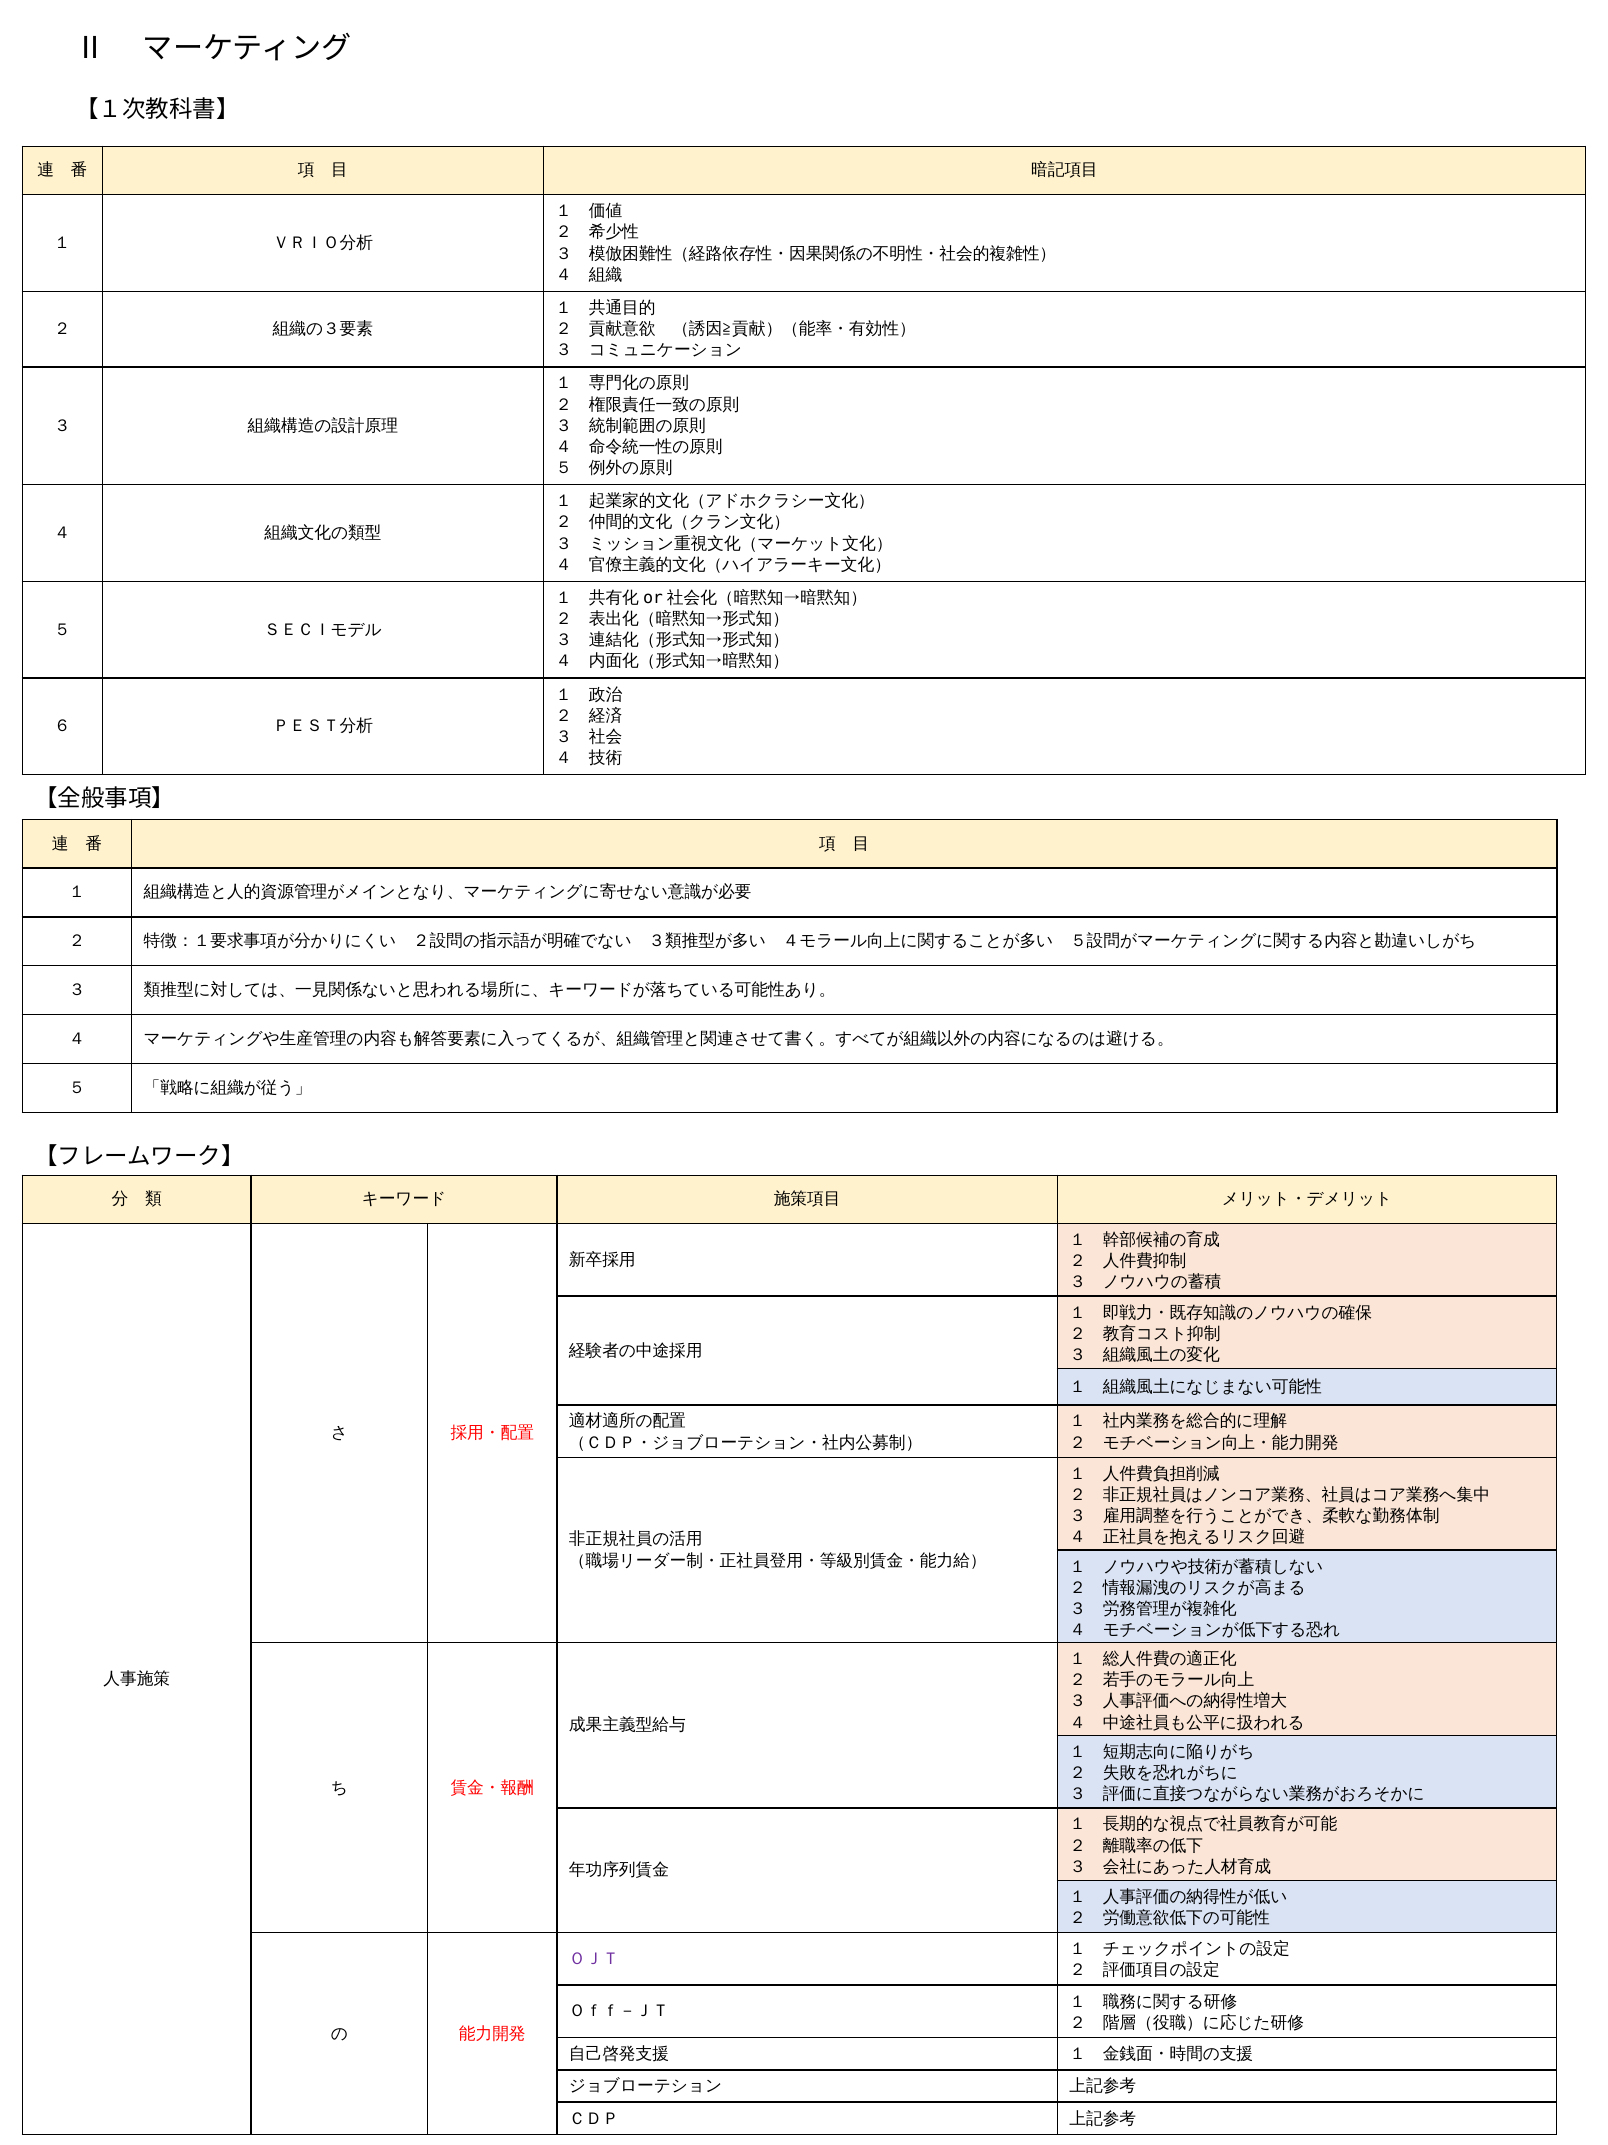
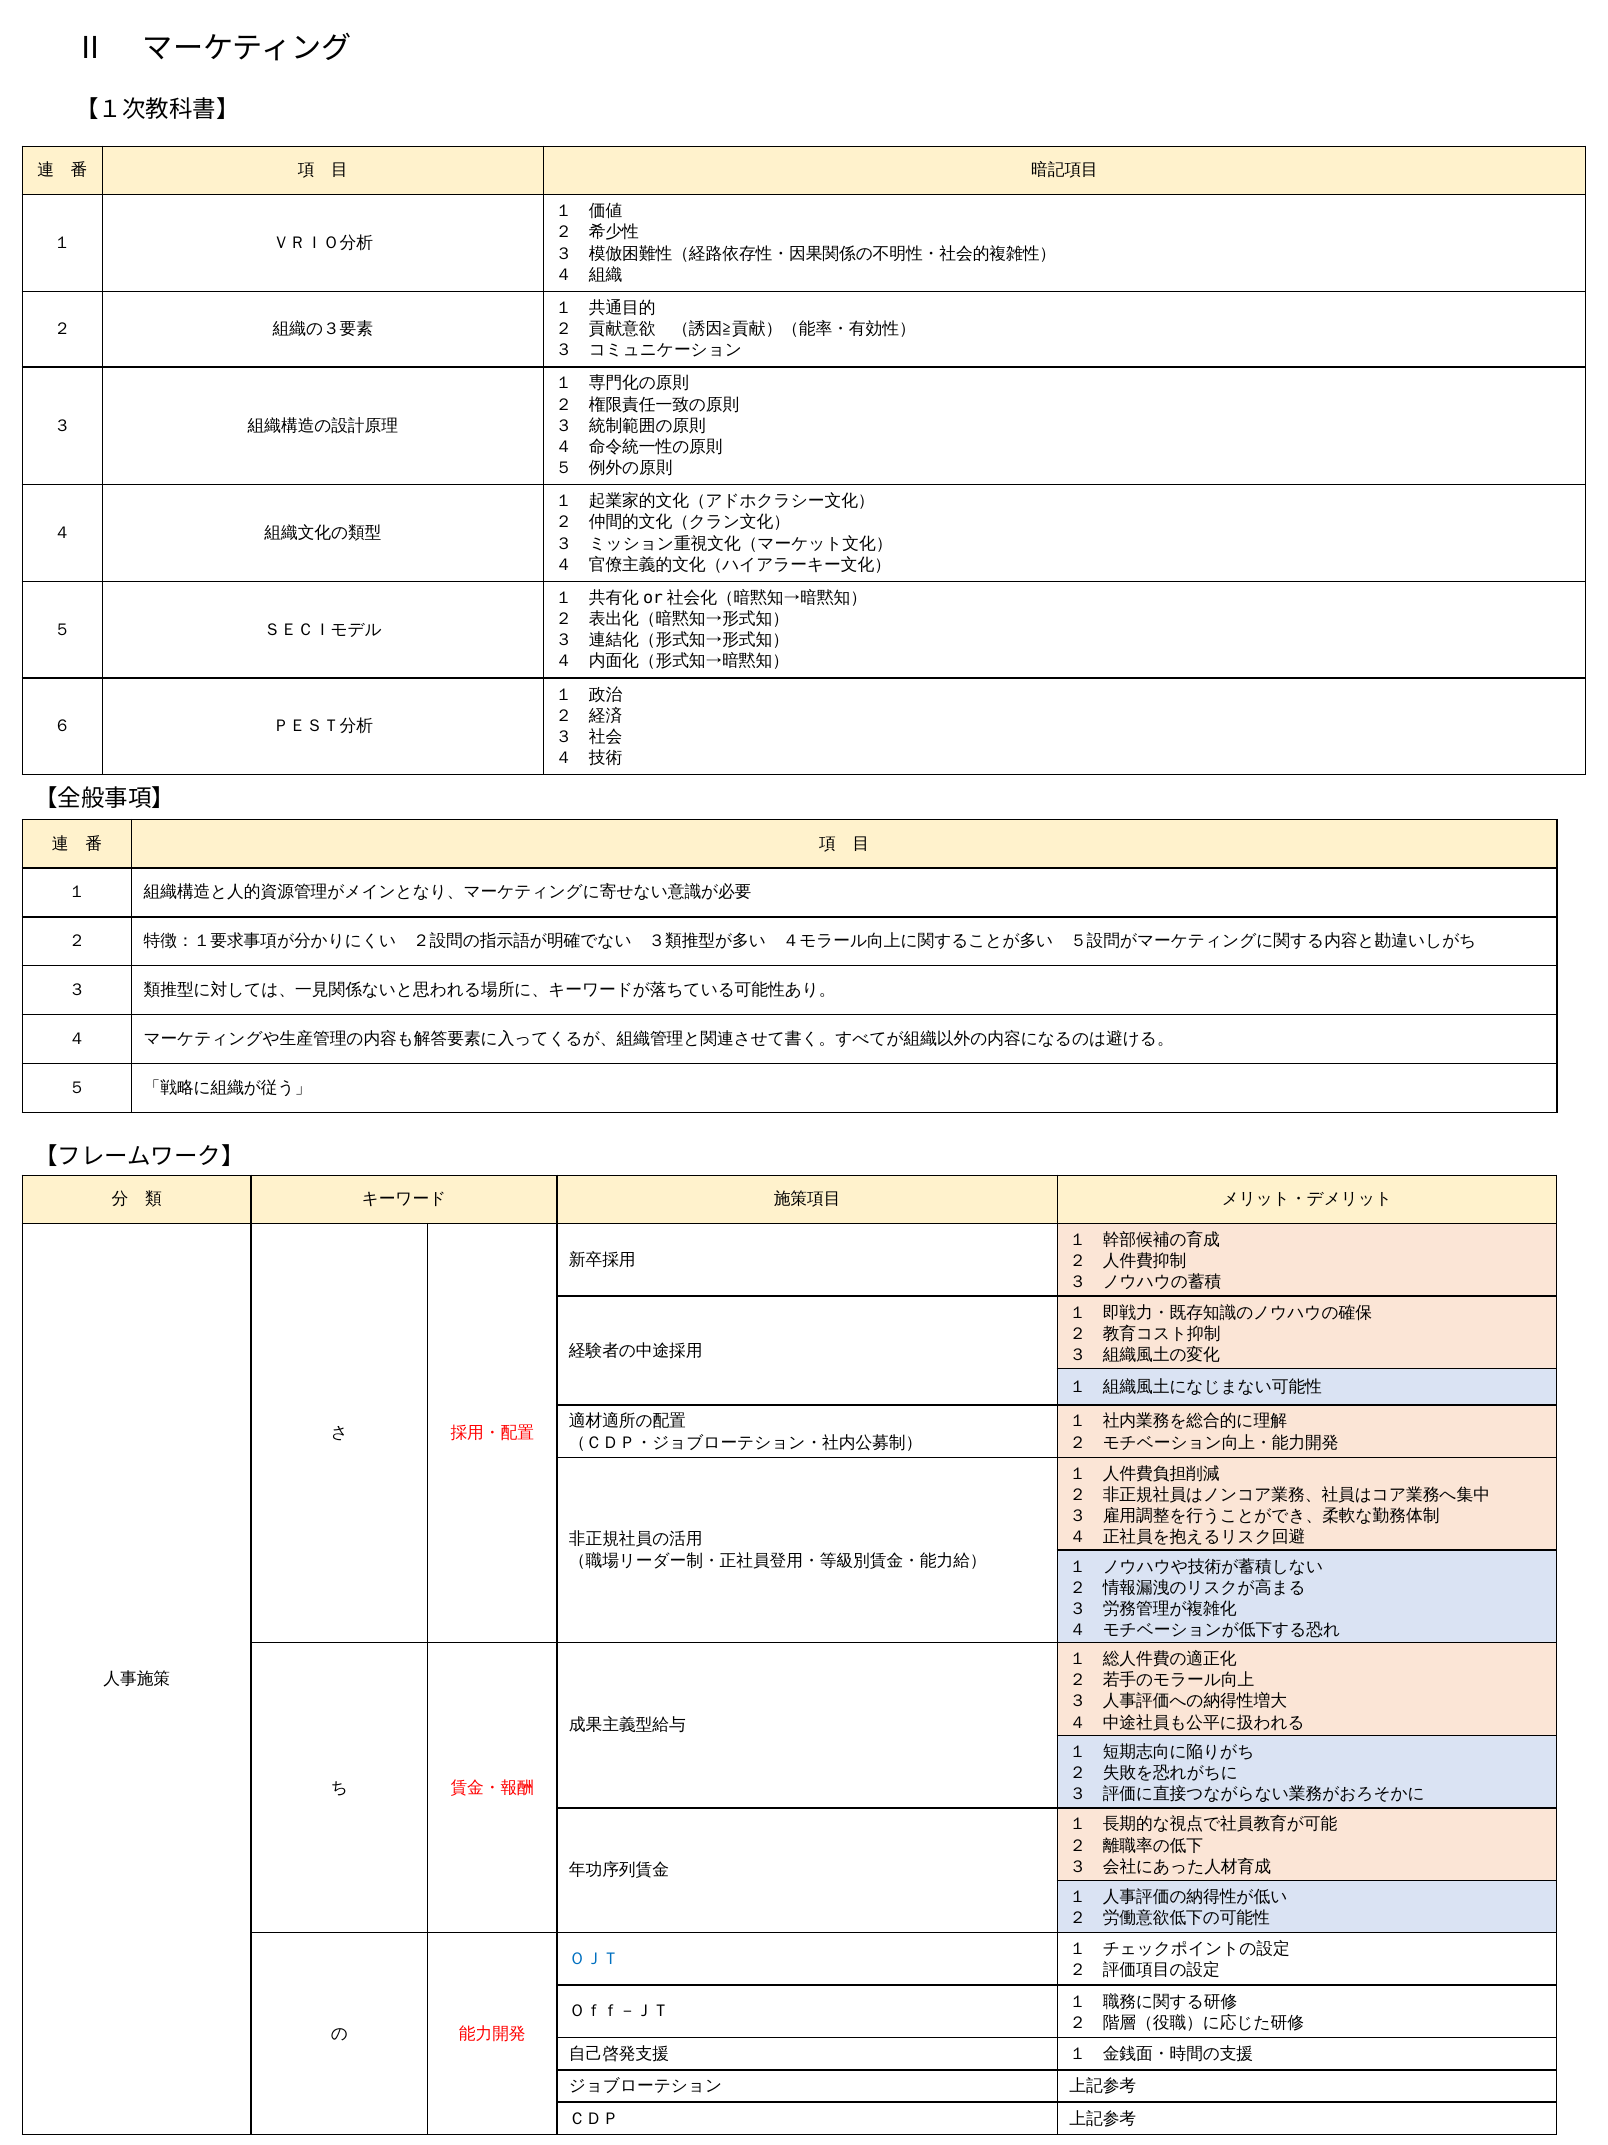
ＯＪＴ colour: purple -> blue
